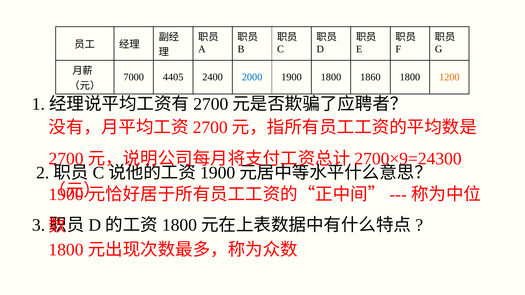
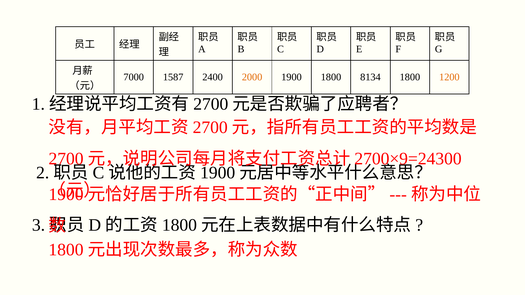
4405: 4405 -> 1587
2000 colour: blue -> orange
1860: 1860 -> 8134
